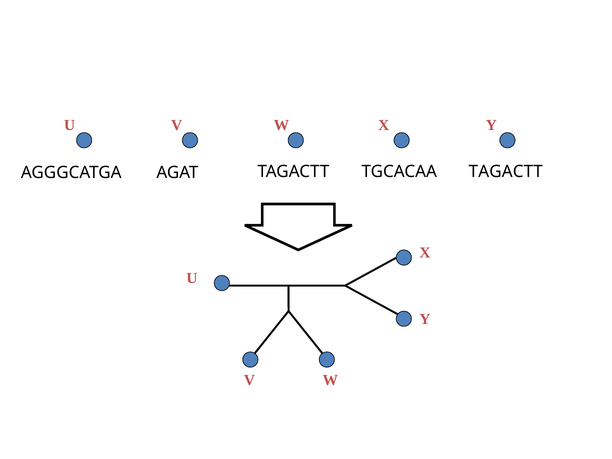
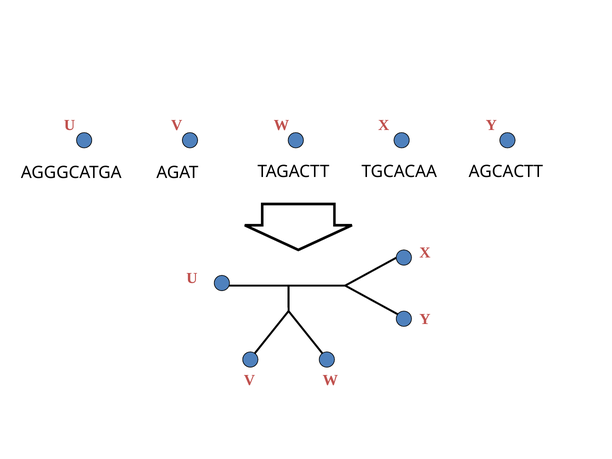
TGCACAA TAGACTT: TAGACTT -> AGCACTT
